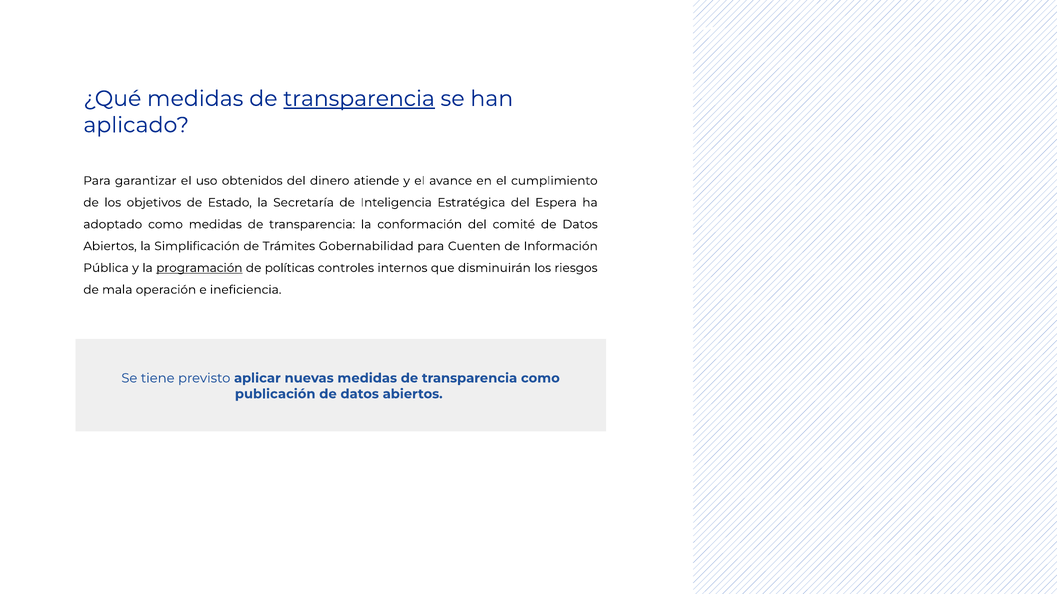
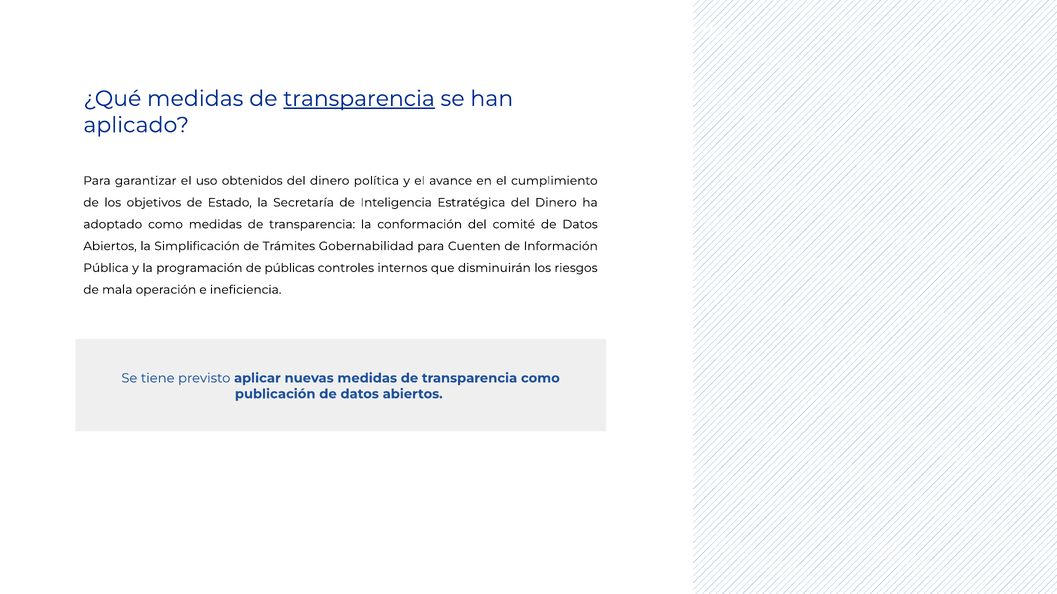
atiende: atiende -> política
Estratégica del Espera: Espera -> Dinero
programación underline: present -> none
políticas: políticas -> públicas
